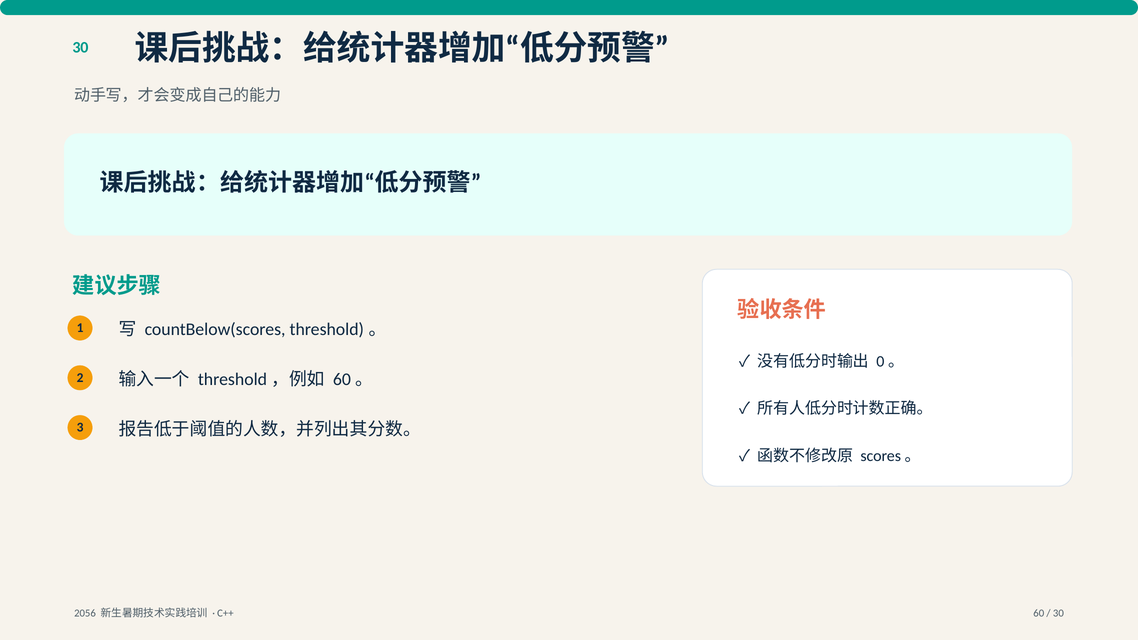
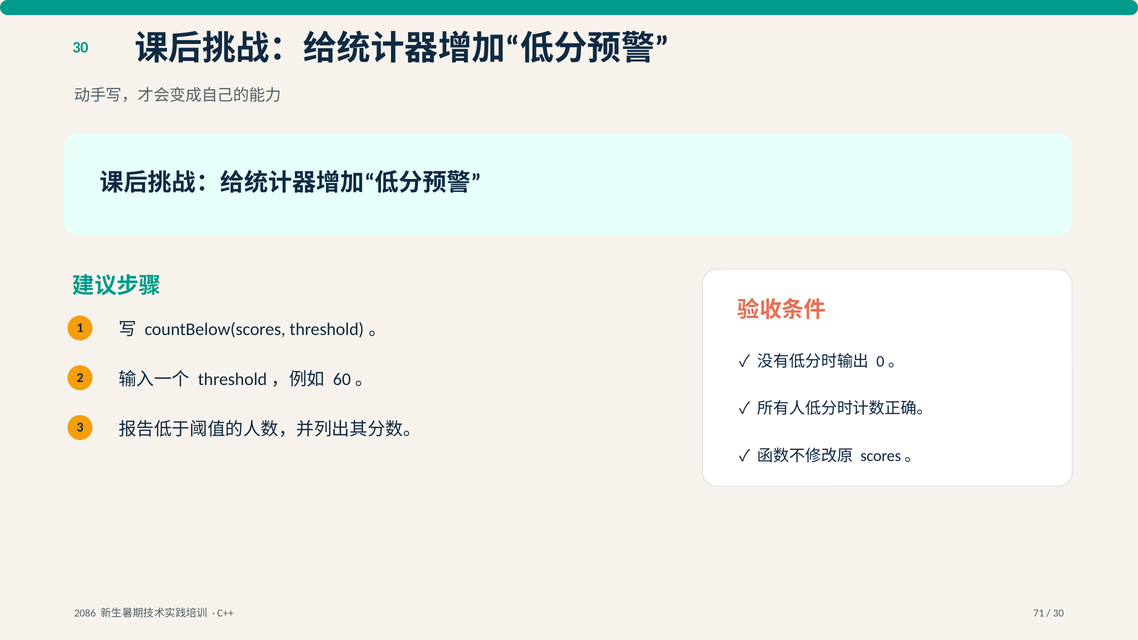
2056: 2056 -> 2086
60: 60 -> 71
